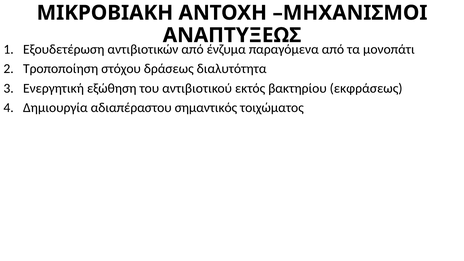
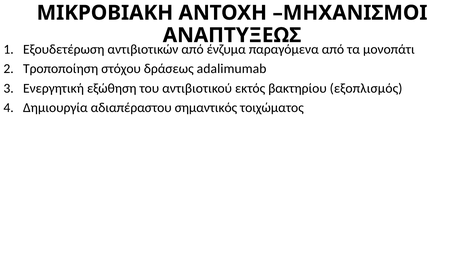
διαλυτότητα: διαλυτότητα -> adalimumab
εκφράσεως: εκφράσεως -> εξοπλισμός
